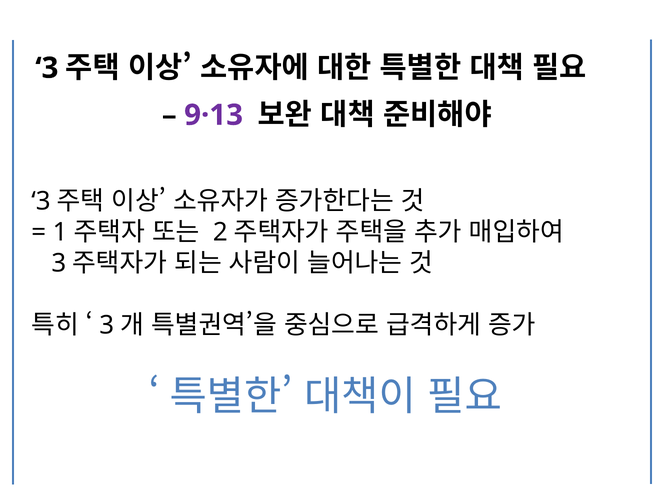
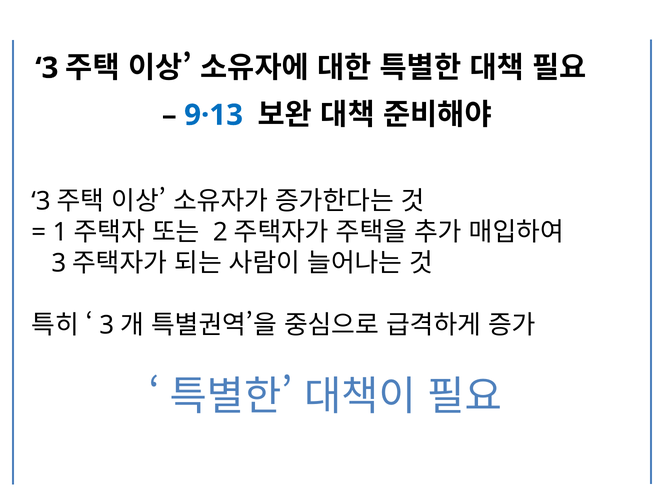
9·13 colour: purple -> blue
